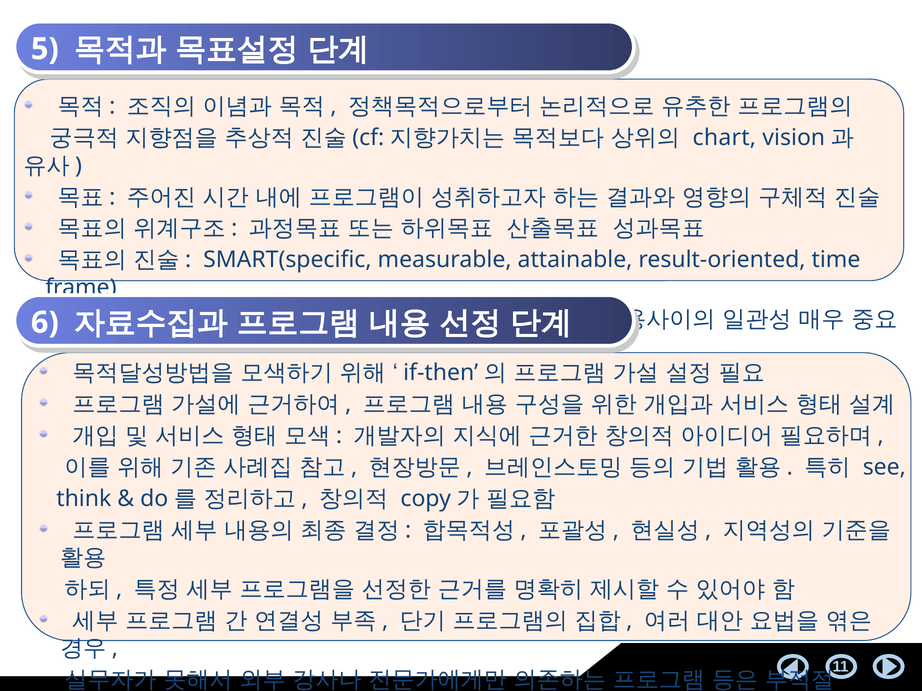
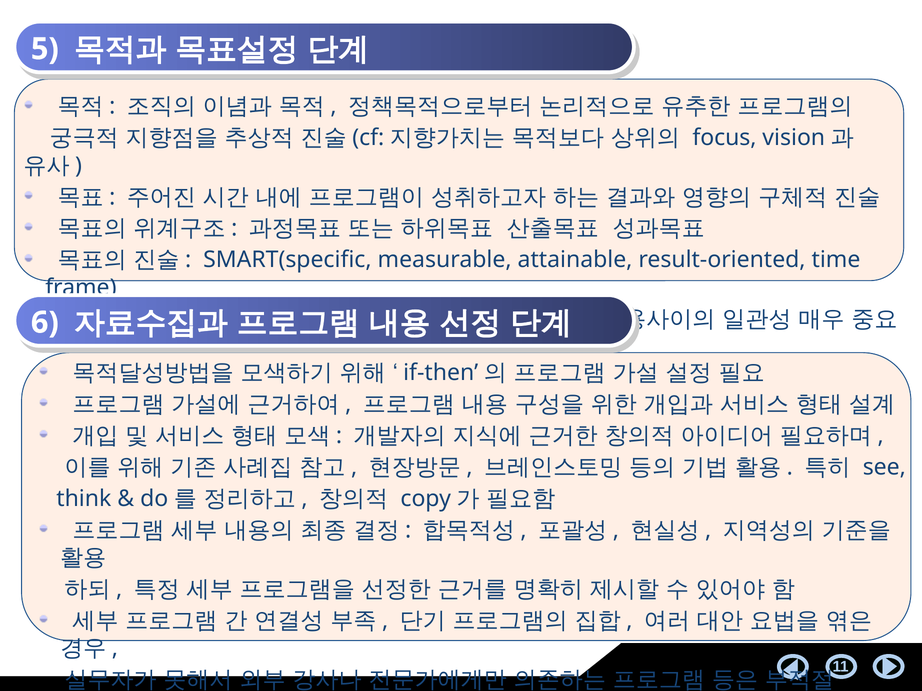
chart: chart -> focus
